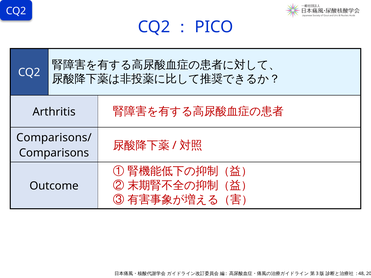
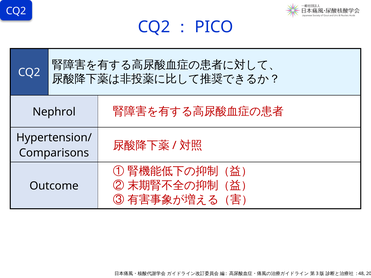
Arthritis: Arthritis -> Nephrol
Comparisons/: Comparisons/ -> Hypertension/
